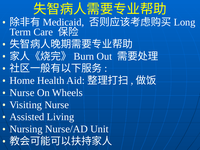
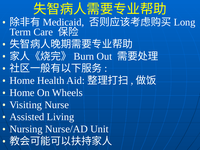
Nurse at (22, 93): Nurse -> Home
